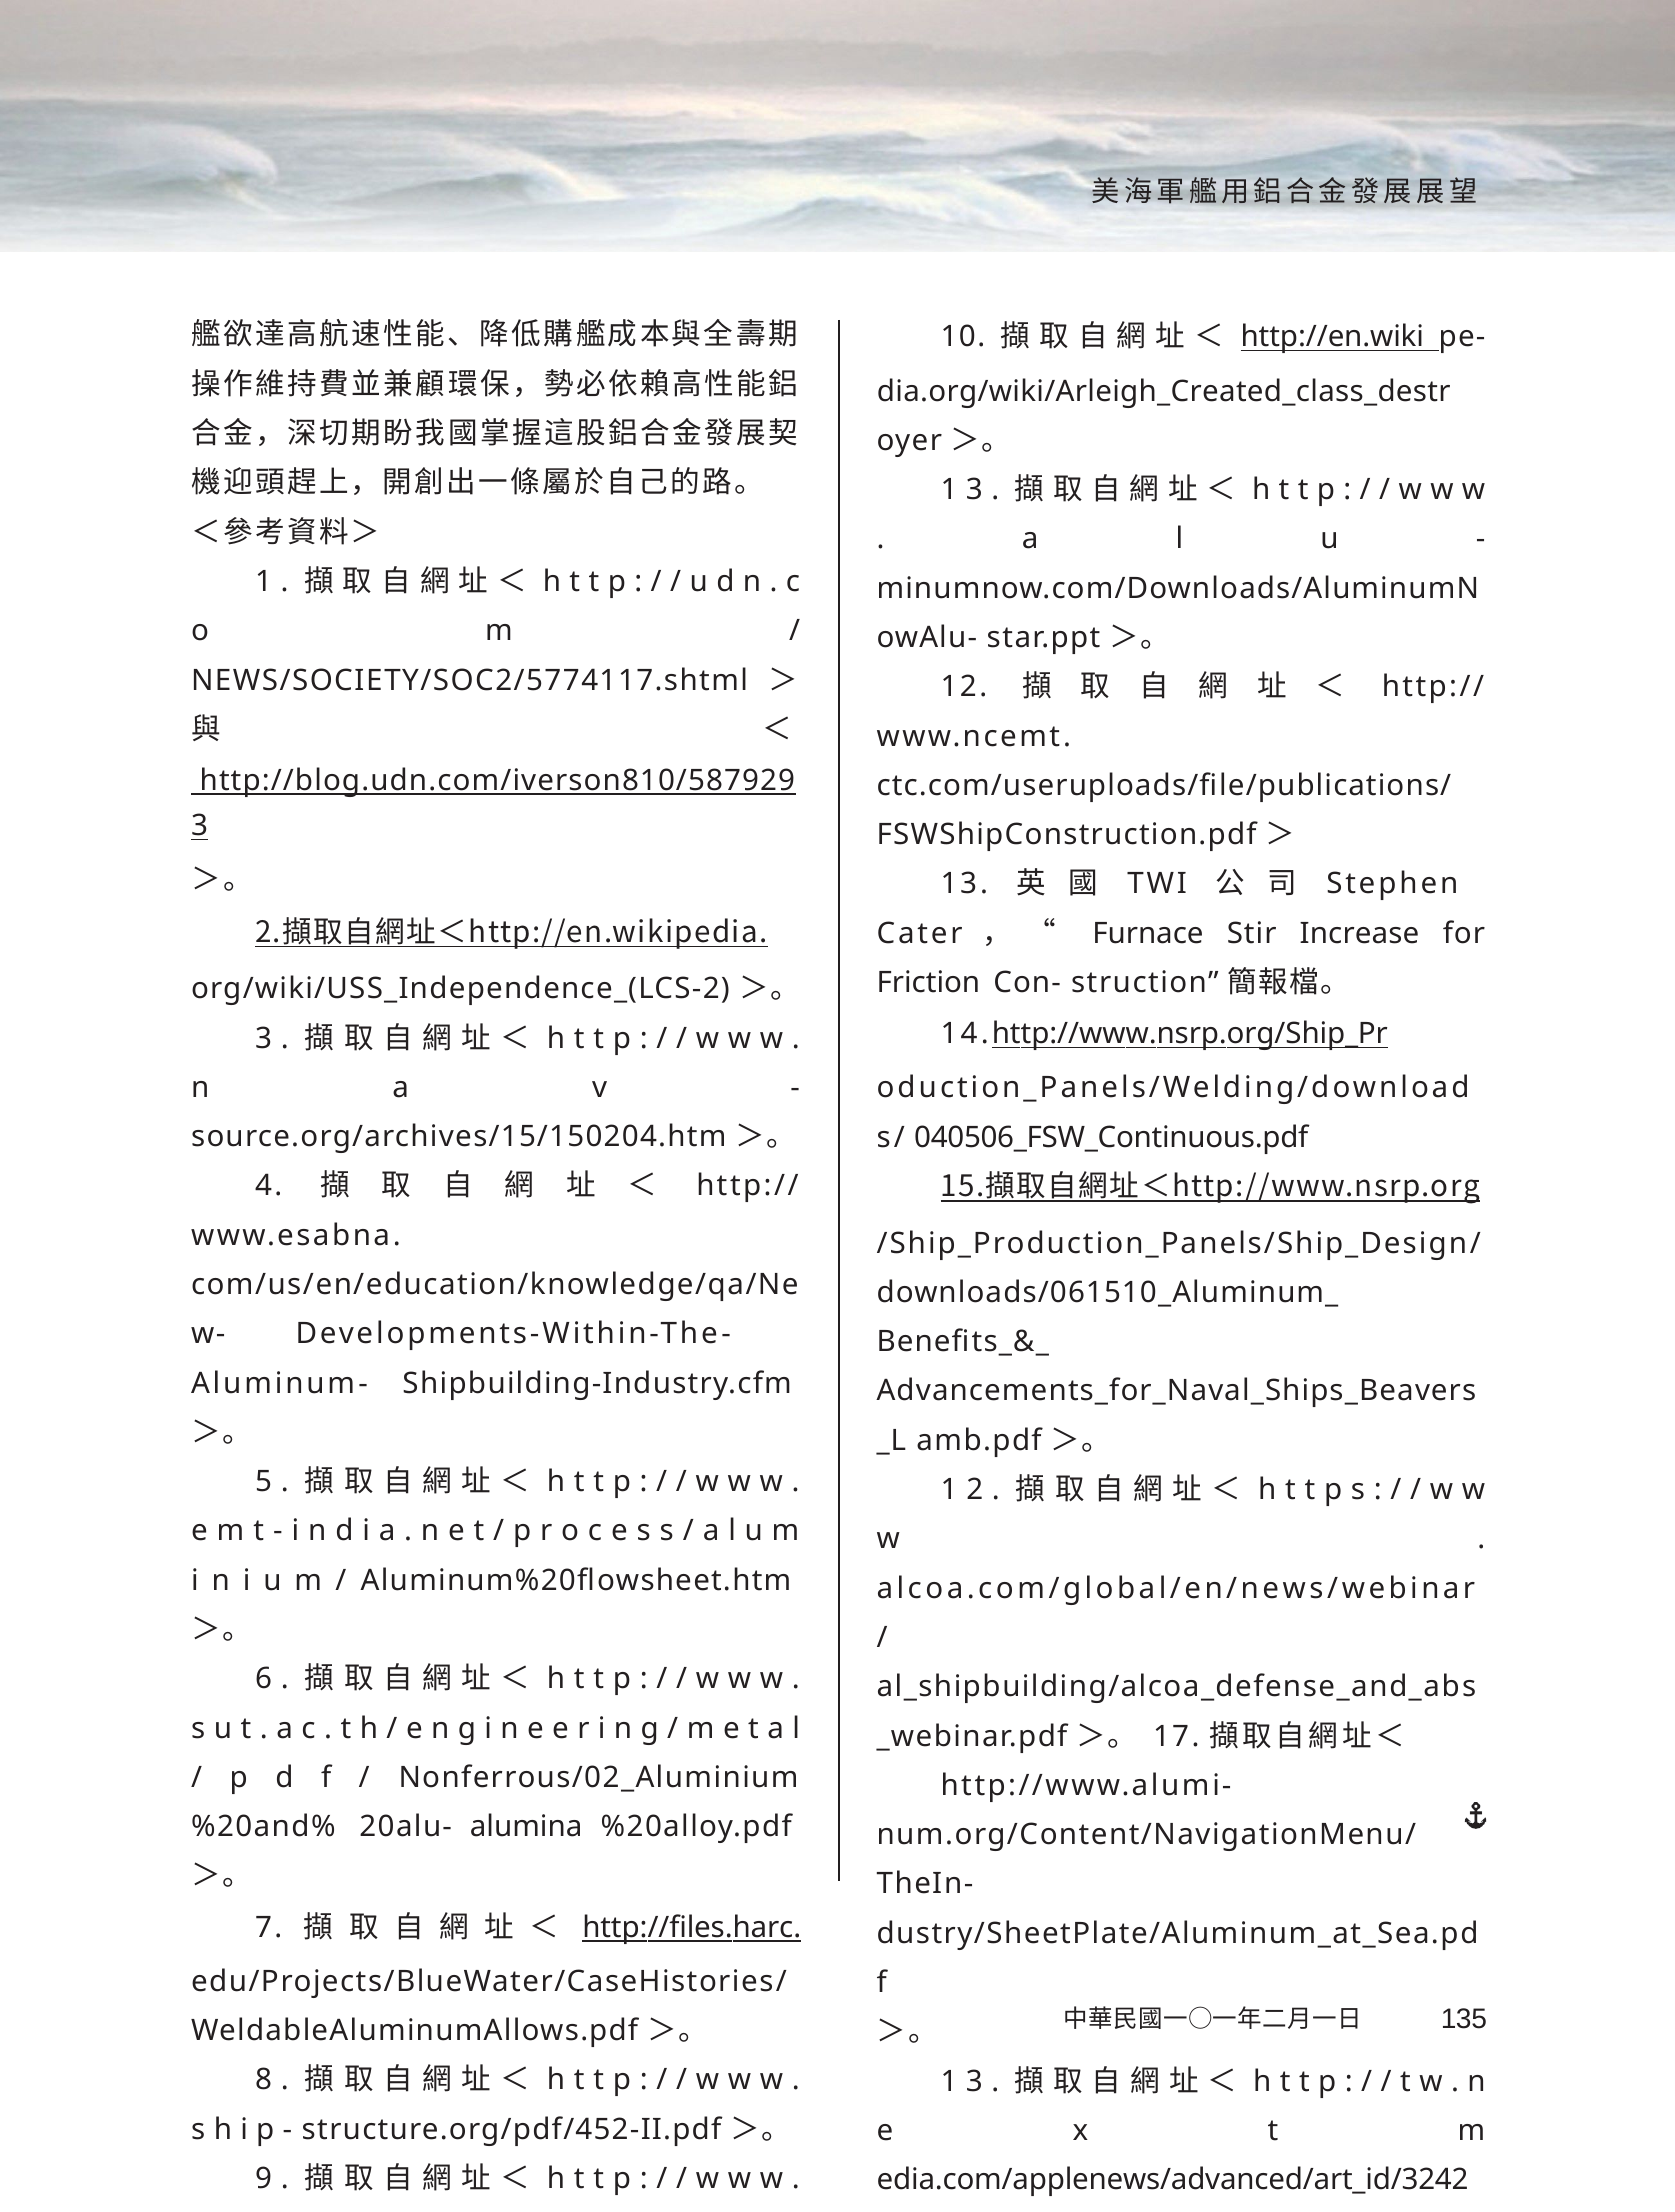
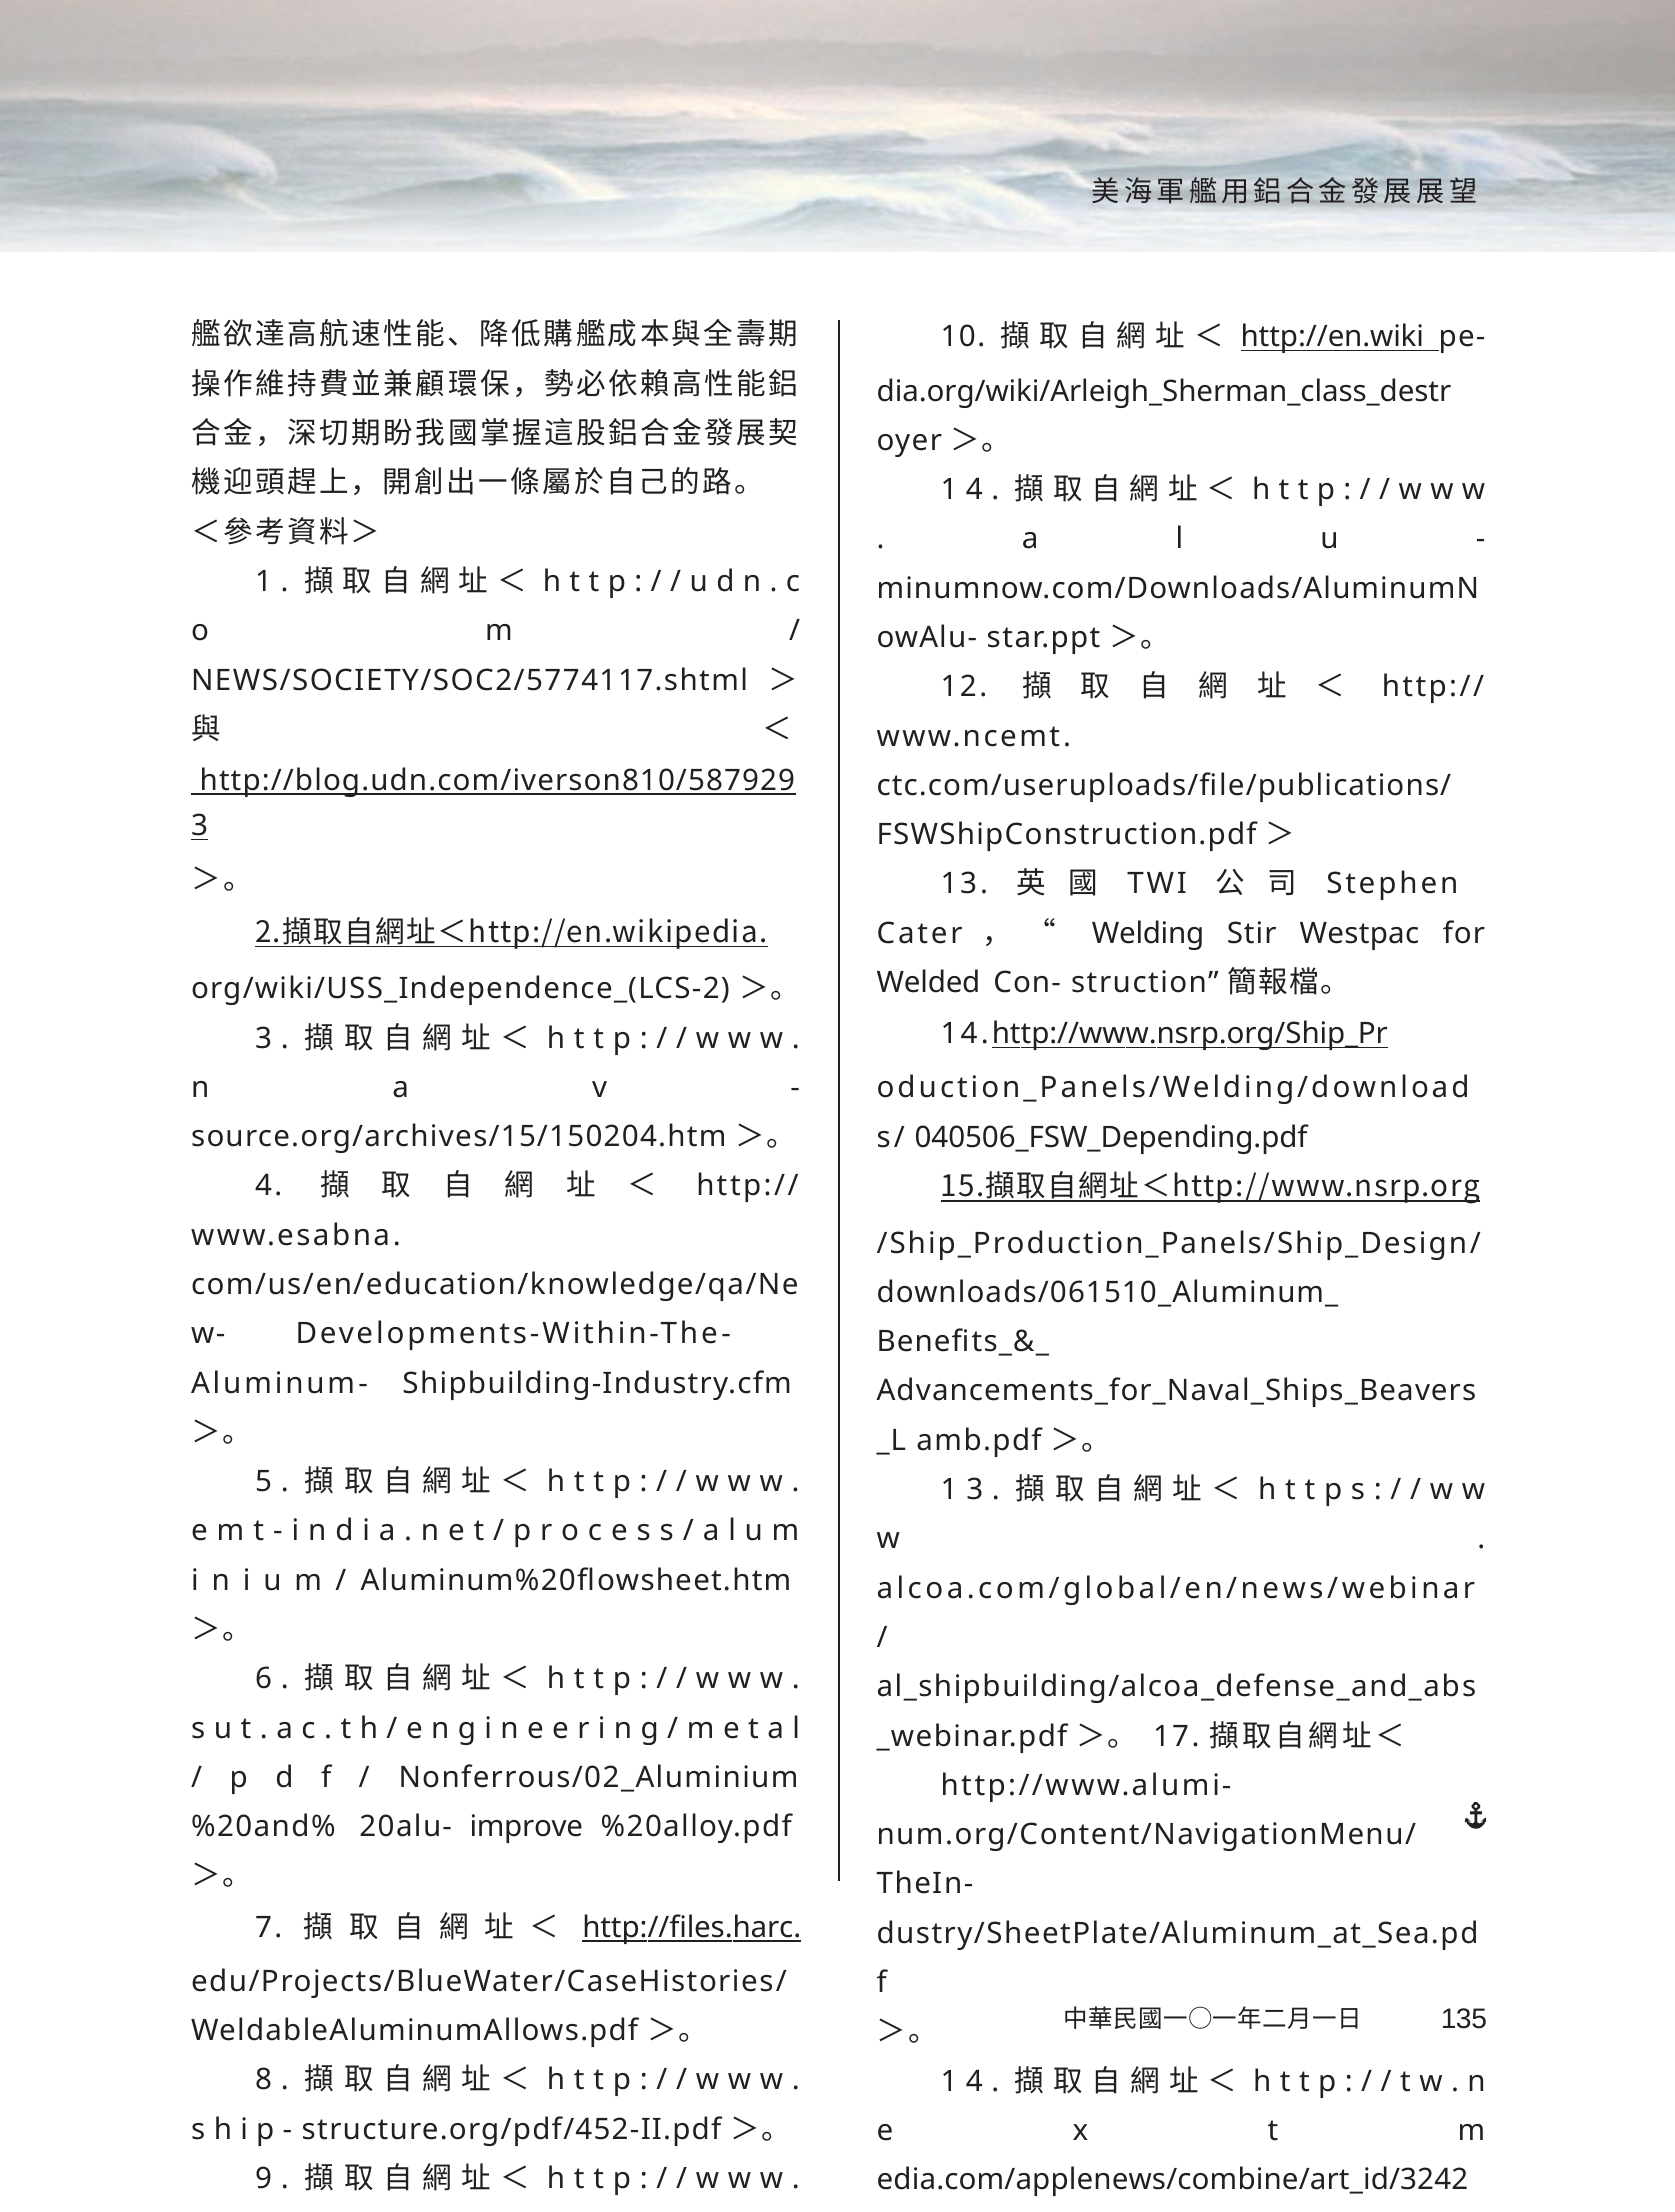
dia.org/wiki/Arleigh_Created_class_destr: dia.org/wiki/Arleigh_Created_class_destr -> dia.org/wiki/Arleigh_Sherman_class_destr
3 at (974, 490): 3 -> 4
Furnace: Furnace -> Welding
Increase: Increase -> Westpac
Friction: Friction -> Welded
040506_FSW_Continuous.pdf: 040506_FSW_Continuous.pdf -> 040506_FSW_Depending.pdf
1 2: 2 -> 3
alumina: alumina -> improve
3 at (974, 2082): 3 -> 4
edia.com/applenews/advanced/art_id/3242: edia.com/applenews/advanced/art_id/3242 -> edia.com/applenews/combine/art_id/3242
